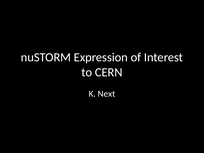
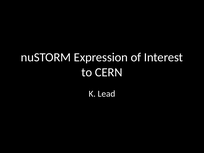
Next: Next -> Lead
